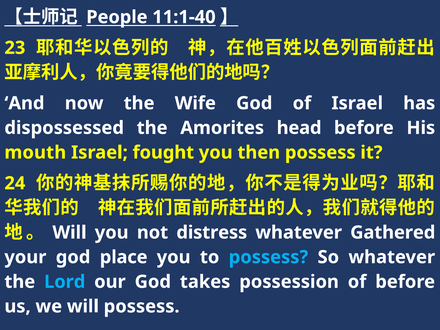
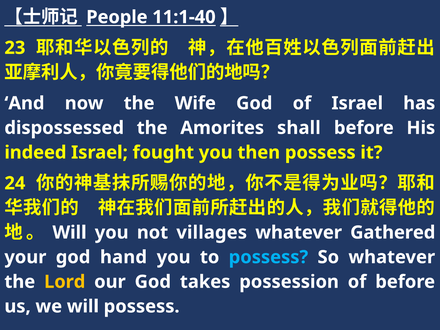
head: head -> shall
mouth: mouth -> indeed
distress: distress -> villages
place: place -> hand
Lord colour: light blue -> yellow
